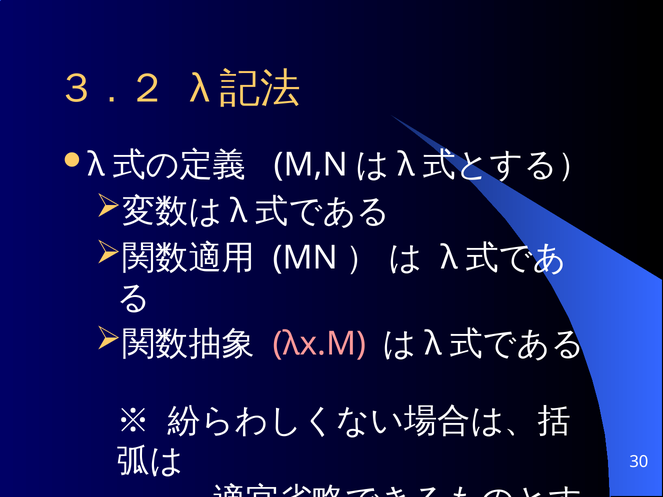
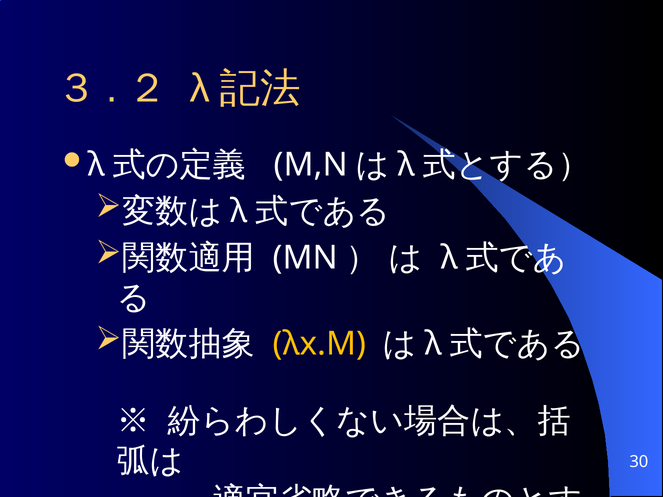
λx.M colour: pink -> yellow
